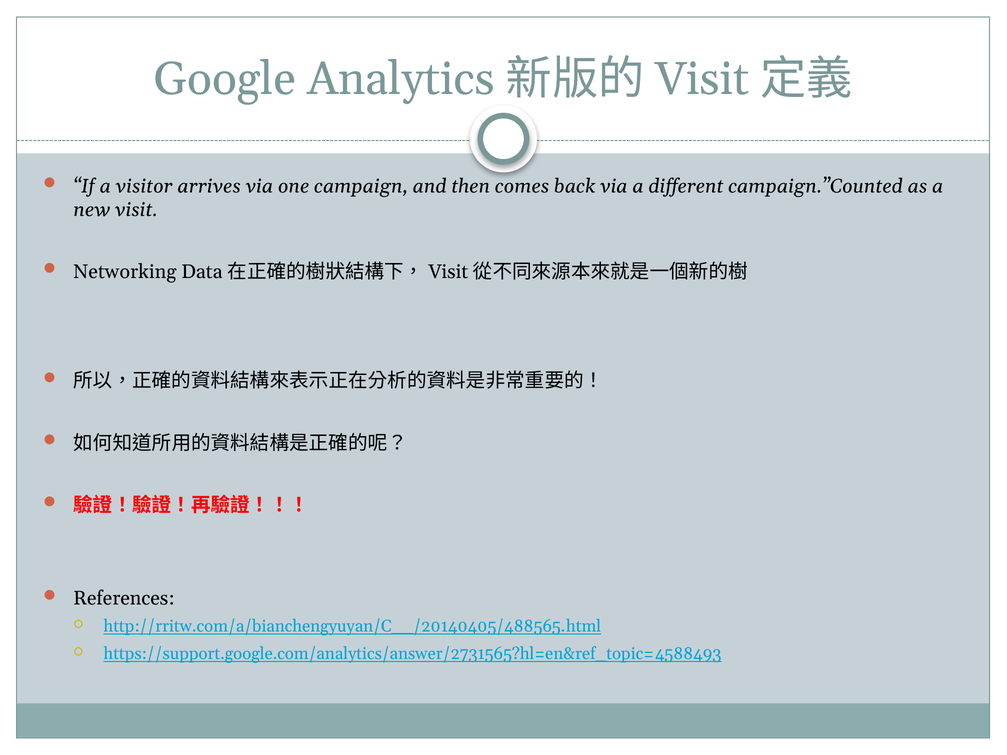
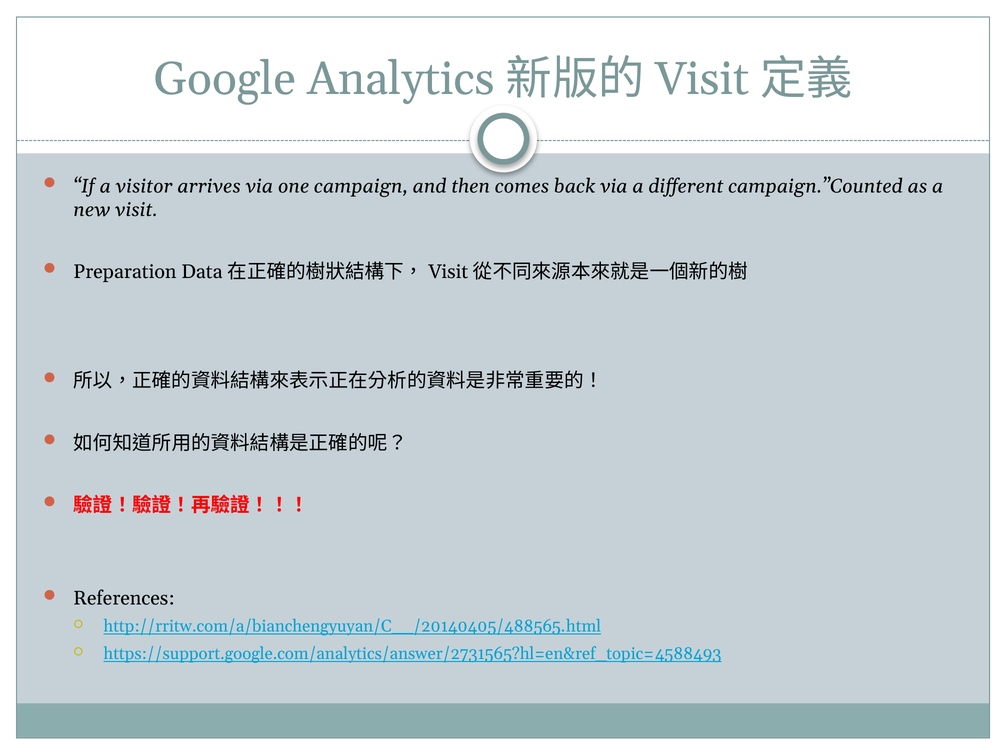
Networking: Networking -> Preparation
